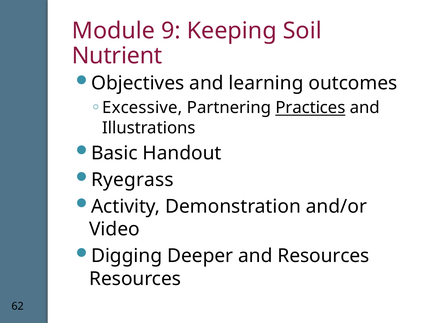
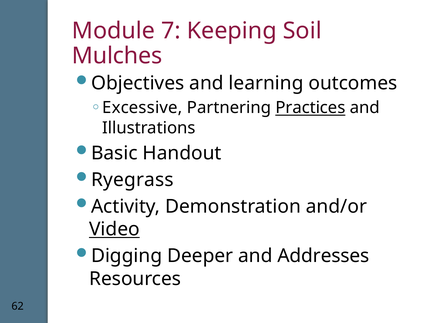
9: 9 -> 7
Nutrient: Nutrient -> Mulches
Video underline: none -> present
and Resources: Resources -> Addresses
